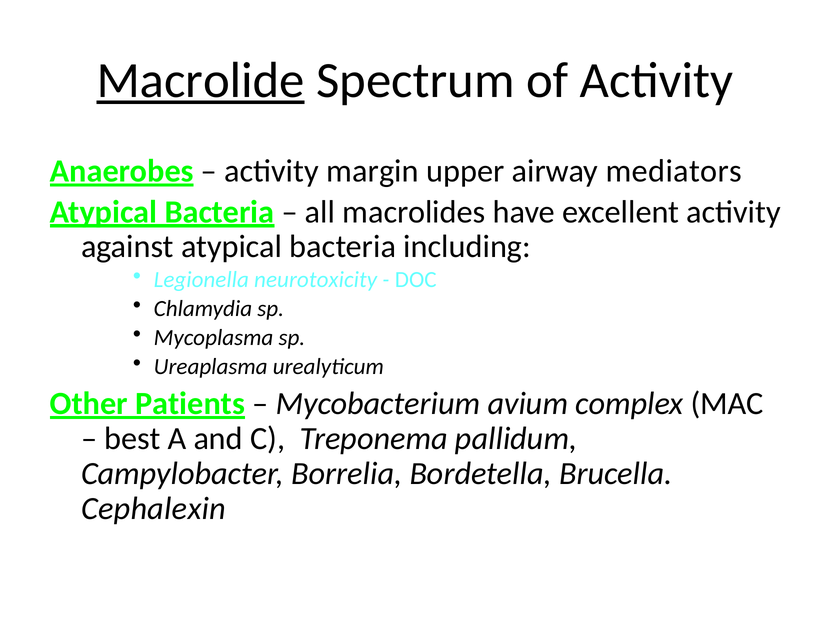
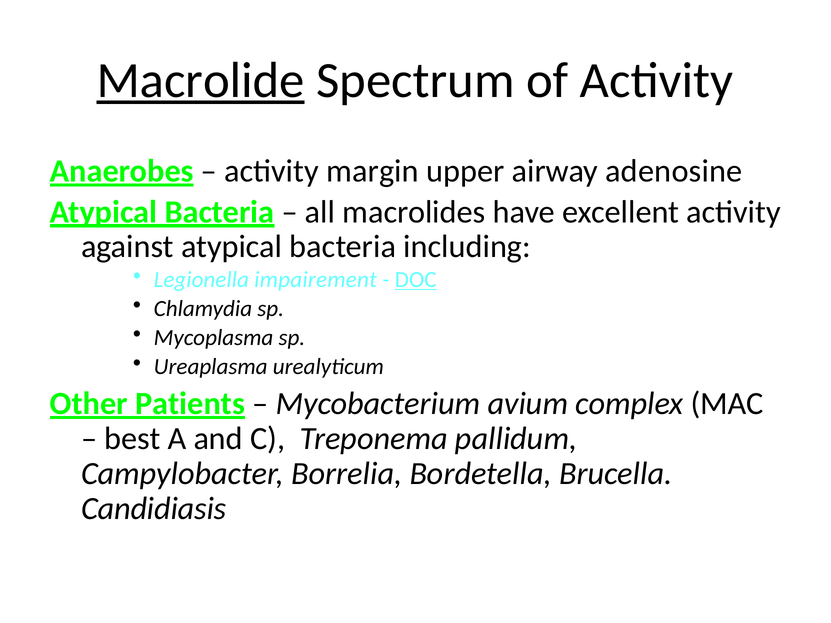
mediators: mediators -> adenosine
neurotoxicity: neurotoxicity -> impairement
DOC underline: none -> present
Cephalexin: Cephalexin -> Candidiasis
